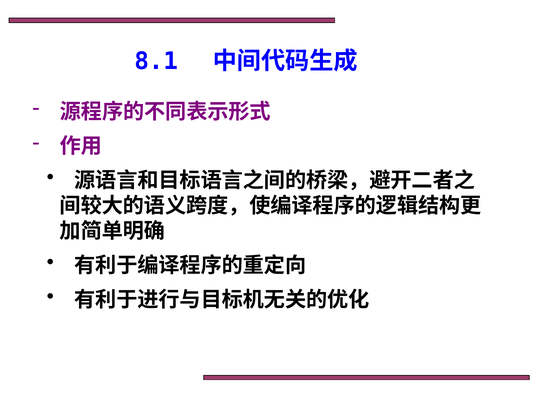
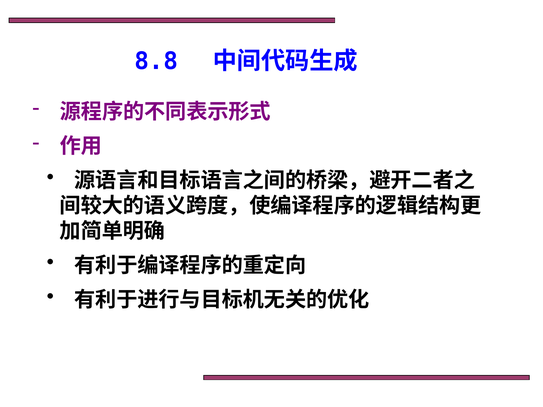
8.1: 8.1 -> 8.8
